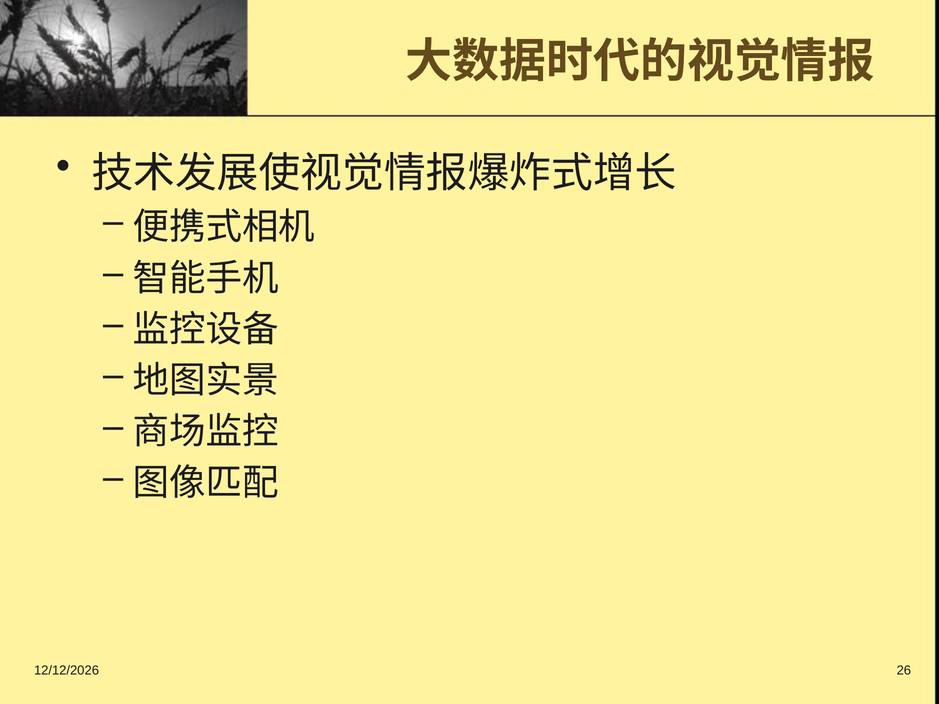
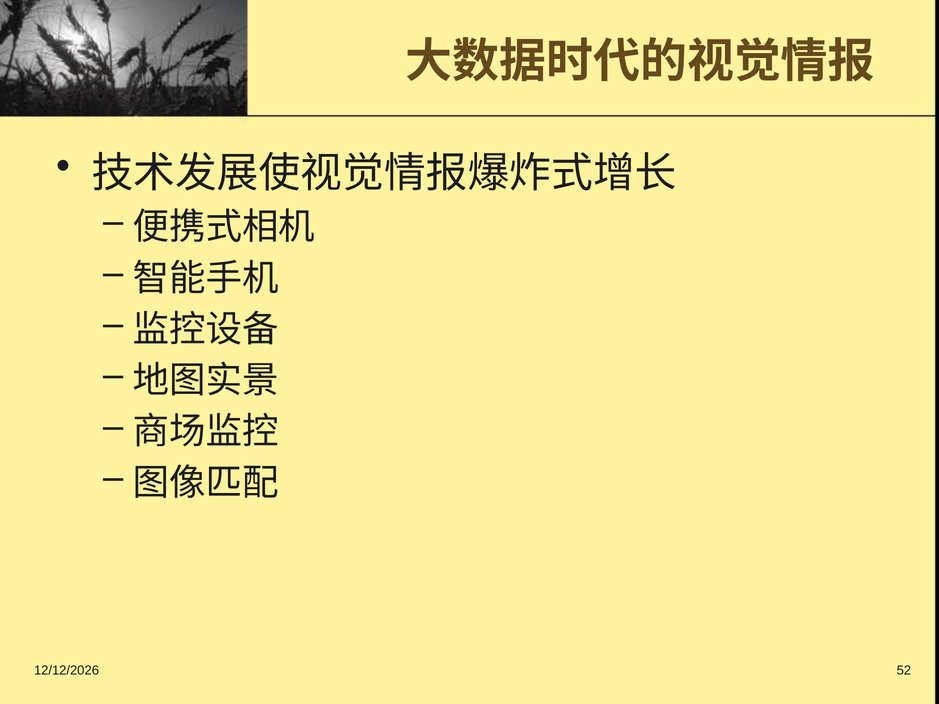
26: 26 -> 52
